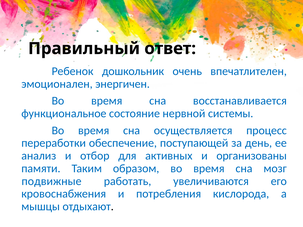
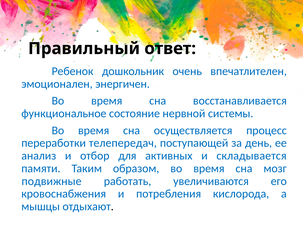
обеспечение: обеспечение -> телепередач
организованы: организованы -> складывается
